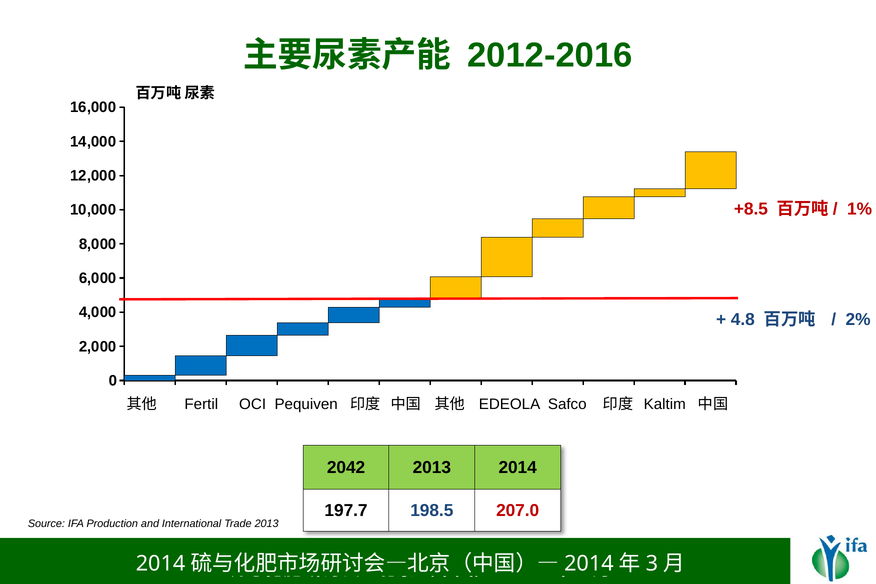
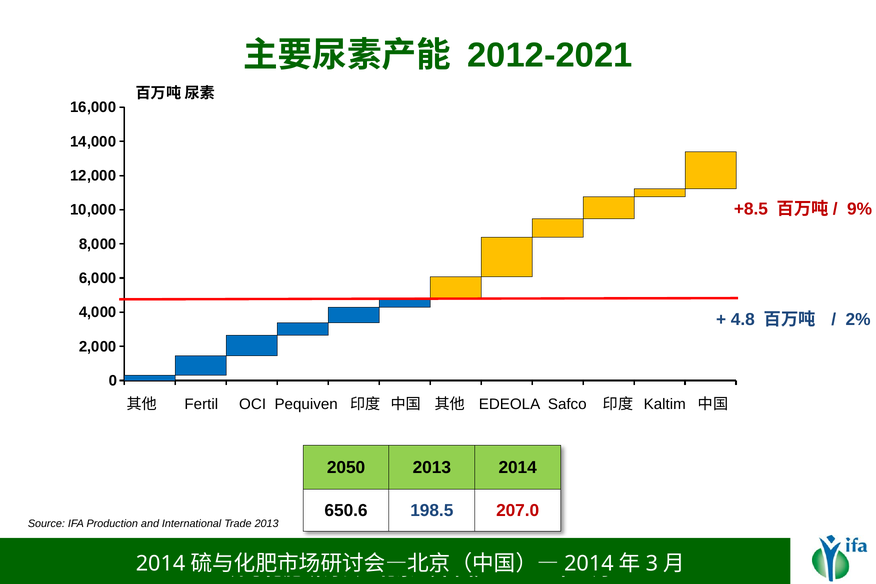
2012-2016: 2012-2016 -> 2012-2021
1%: 1% -> 9%
2042: 2042 -> 2050
197.7: 197.7 -> 650.6
